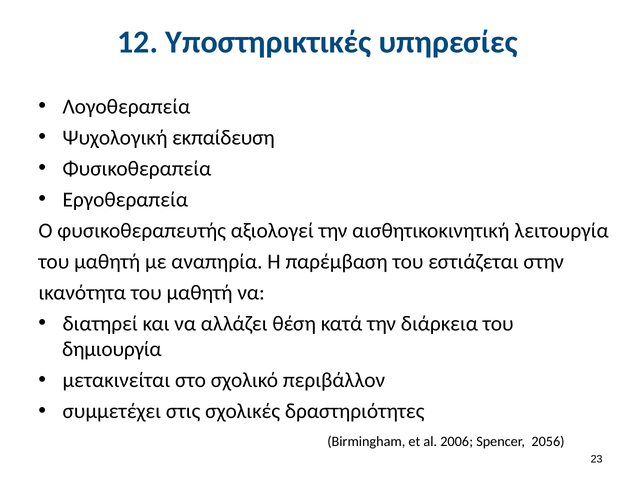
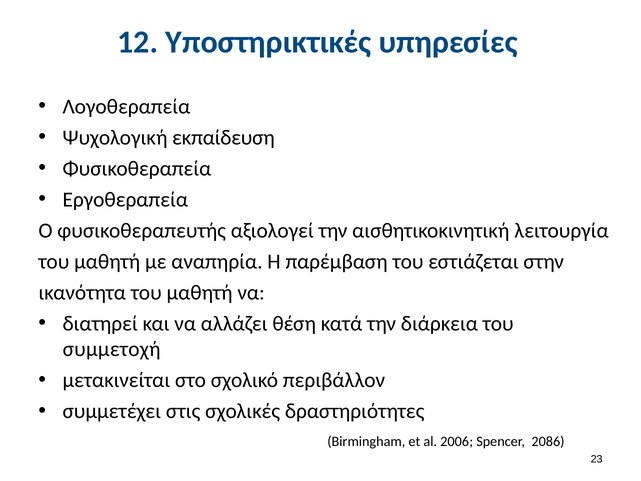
δημιουργία: δημιουργία -> συμμετοχή
2056: 2056 -> 2086
